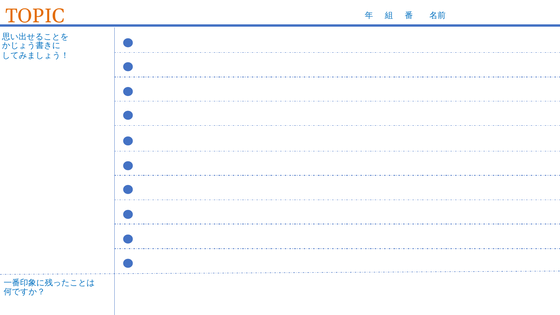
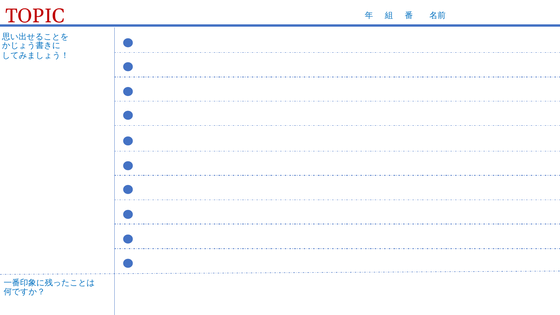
TOPIC colour: orange -> red
